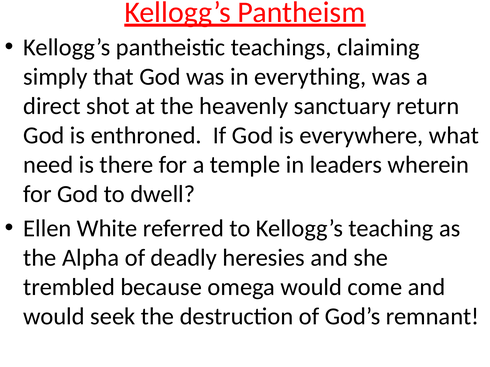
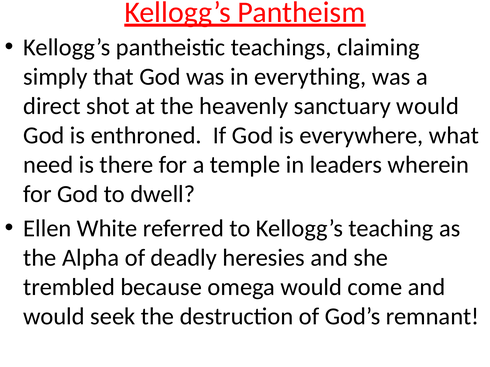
sanctuary return: return -> would
